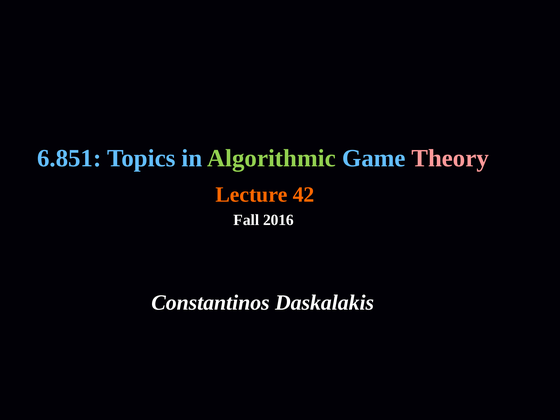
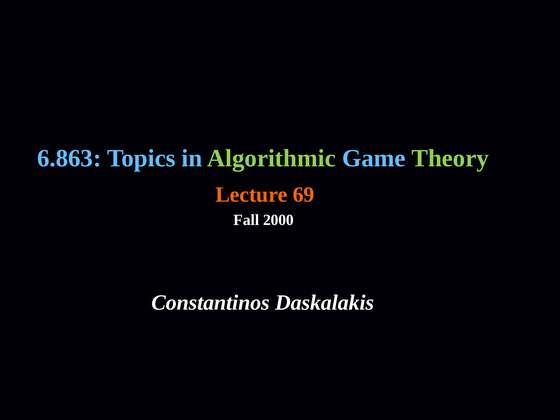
6.851: 6.851 -> 6.863
Theory colour: pink -> light green
42: 42 -> 69
2016: 2016 -> 2000
